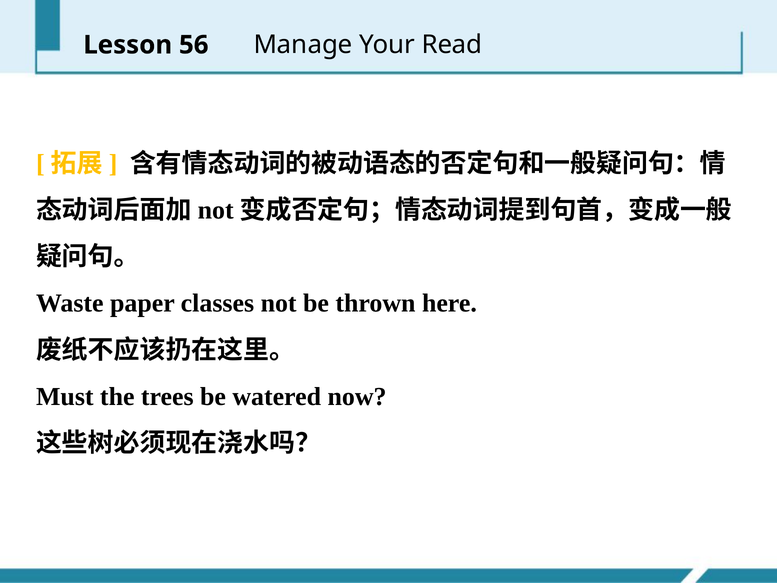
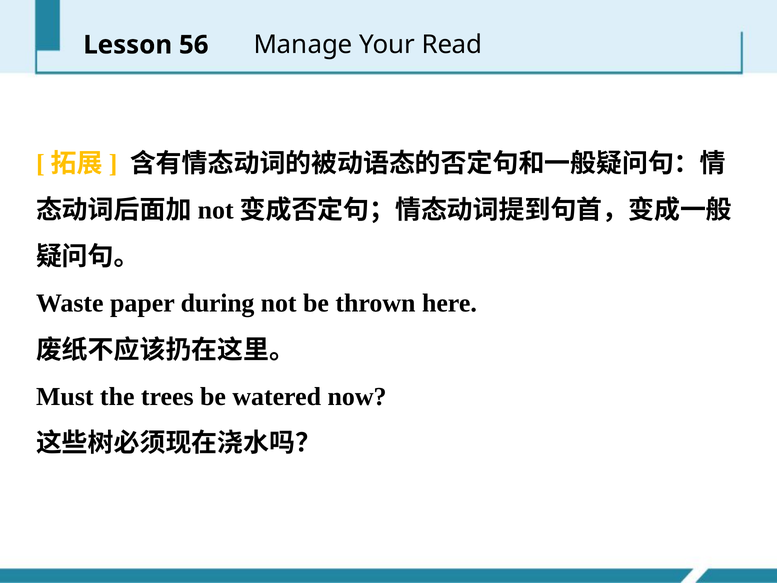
classes: classes -> during
